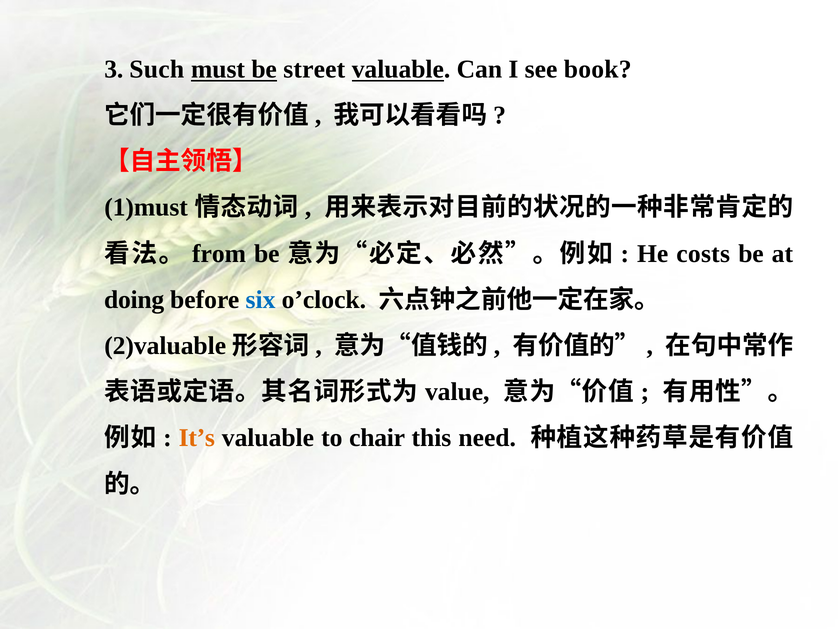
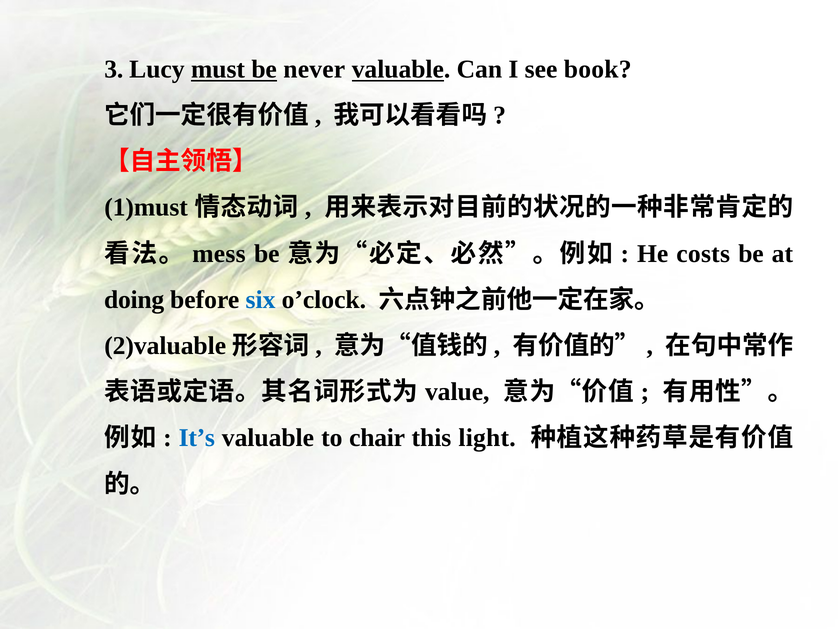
Such: Such -> Lucy
street: street -> never
from: from -> mess
It’s colour: orange -> blue
need: need -> light
